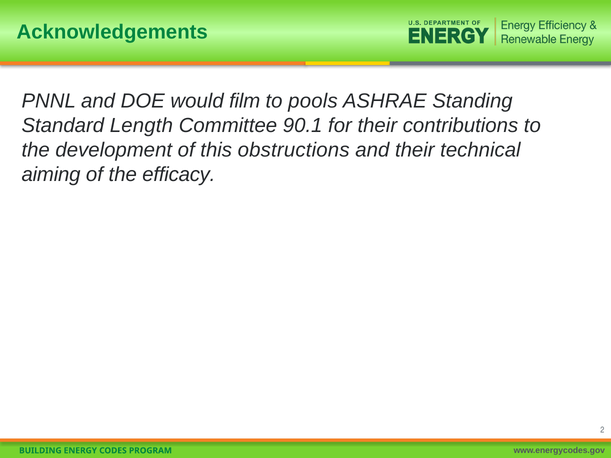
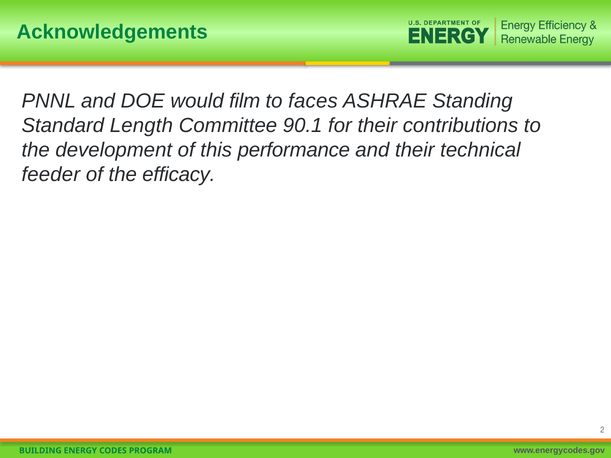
pools: pools -> faces
obstructions: obstructions -> performance
aiming: aiming -> feeder
